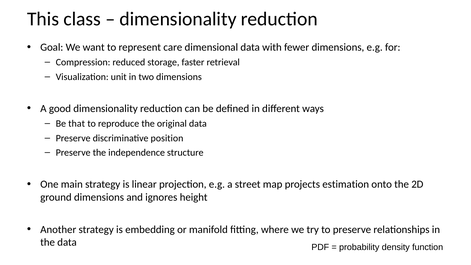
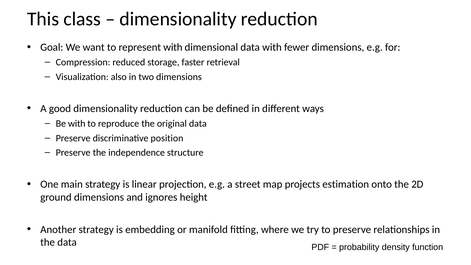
represent care: care -> with
unit: unit -> also
Be that: that -> with
